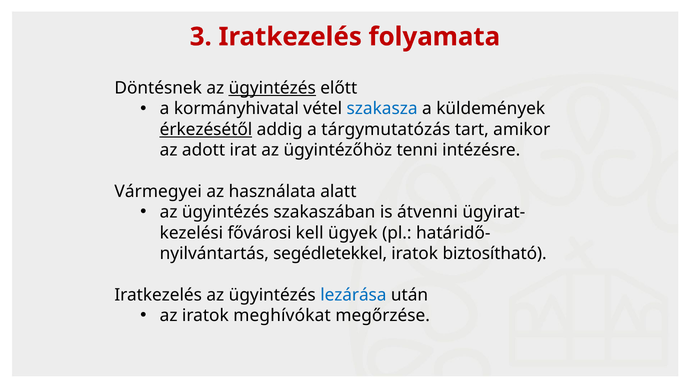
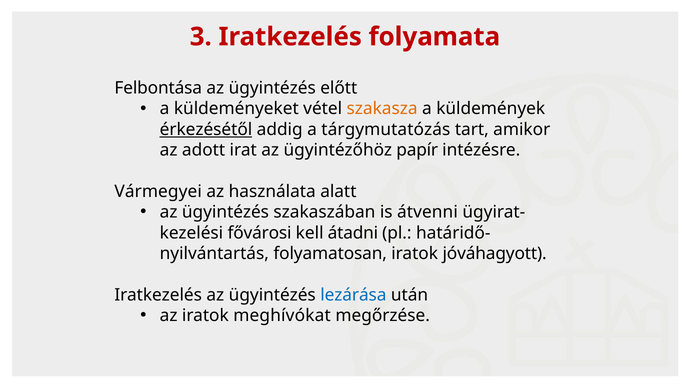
Döntésnek: Döntésnek -> Felbontása
ügyintézés at (272, 88) underline: present -> none
kormányhivatal: kormányhivatal -> küldeményeket
szakasza colour: blue -> orange
tenni: tenni -> papír
ügyek: ügyek -> átadni
segédletekkel: segédletekkel -> folyamatosan
biztosítható: biztosítható -> jóváhagyott
